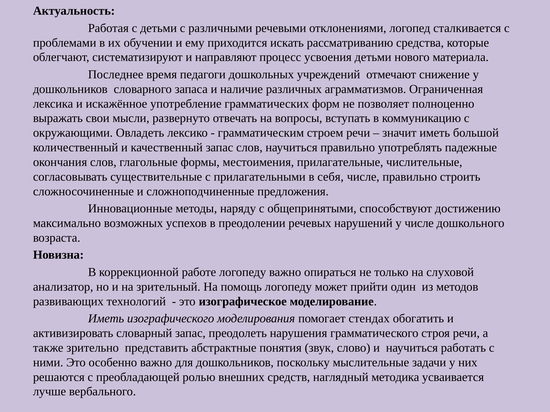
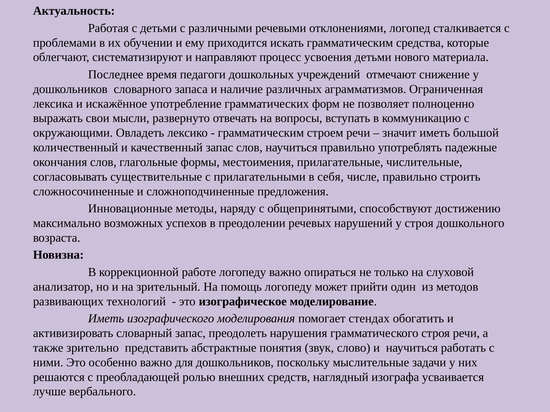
искать рассматриванию: рассматриванию -> грамматическим
у числе: числе -> строя
методика: методика -> изографа
